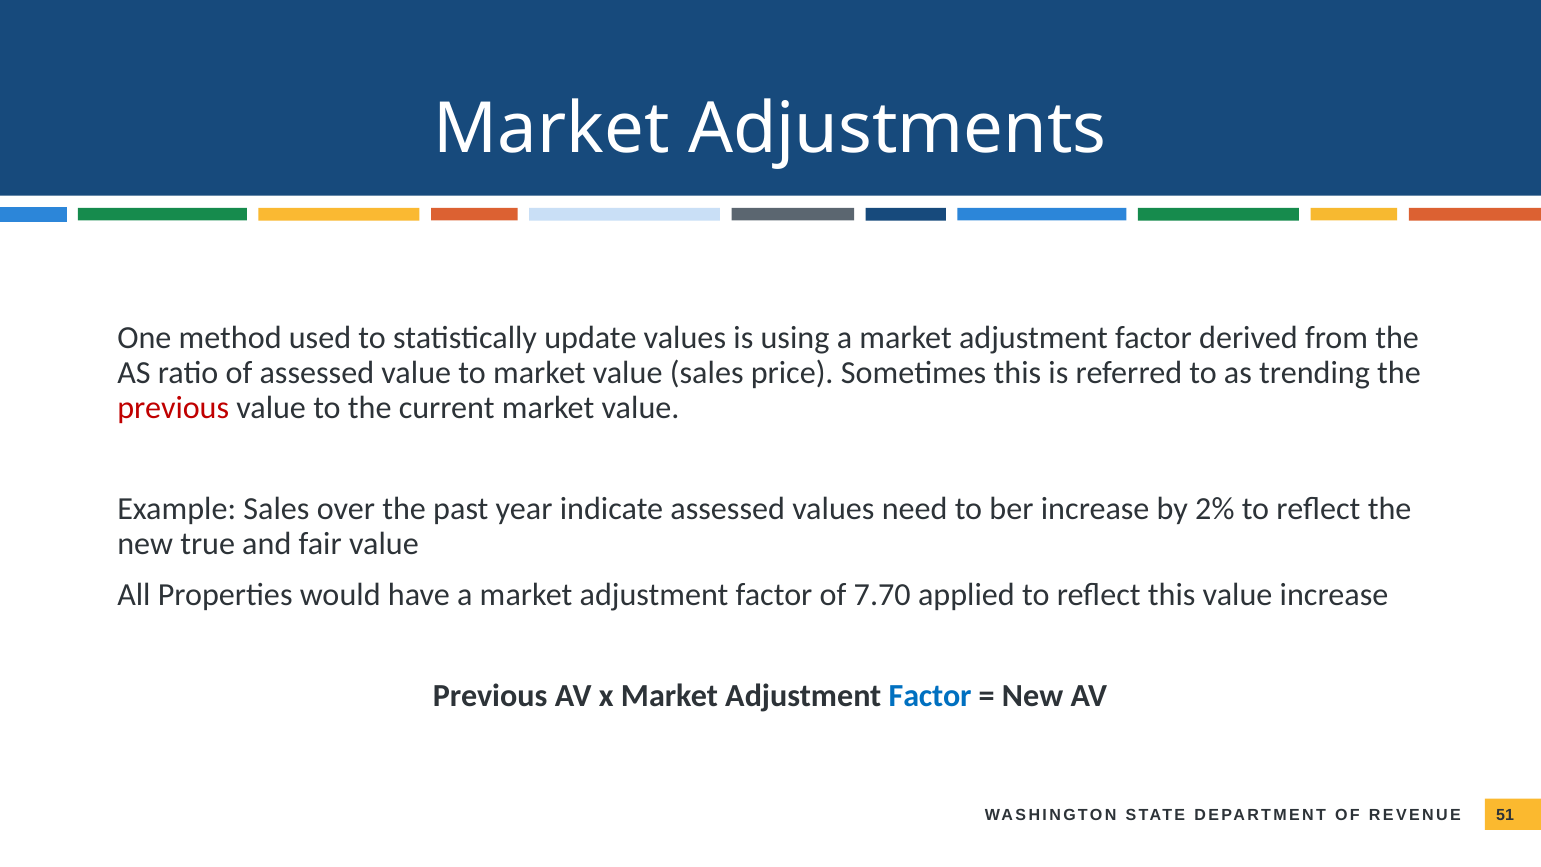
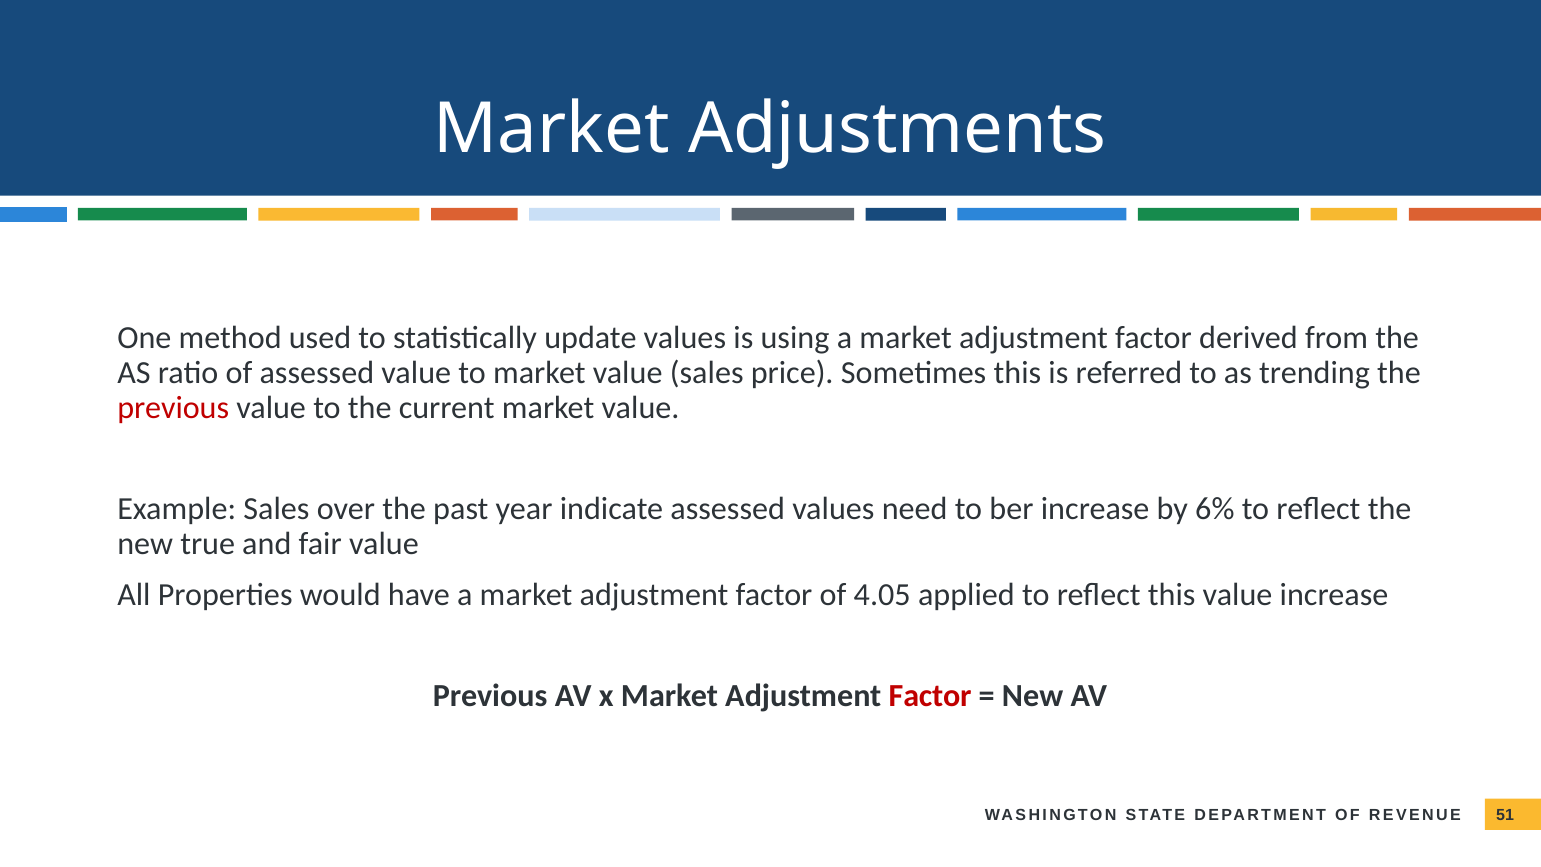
2%: 2% -> 6%
7.70: 7.70 -> 4.05
Factor at (930, 696) colour: blue -> red
